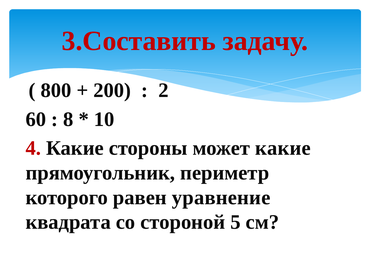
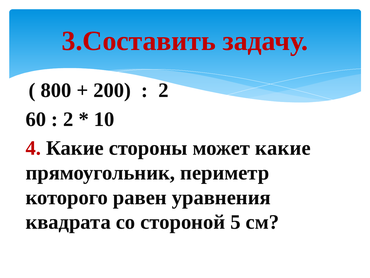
8 at (68, 119): 8 -> 2
уравнение: уравнение -> уравнения
